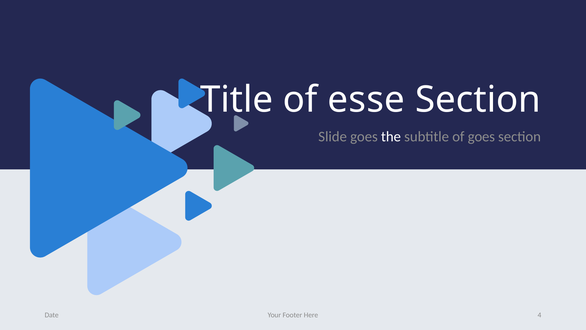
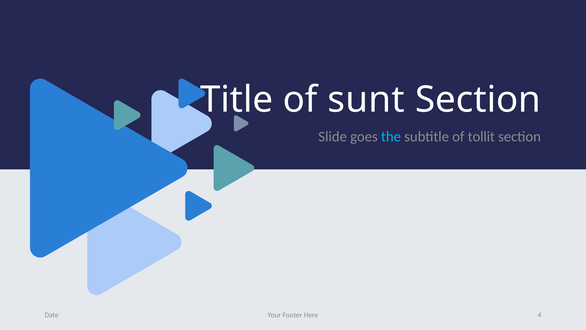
esse: esse -> sunt
the colour: white -> light blue
of goes: goes -> tollit
